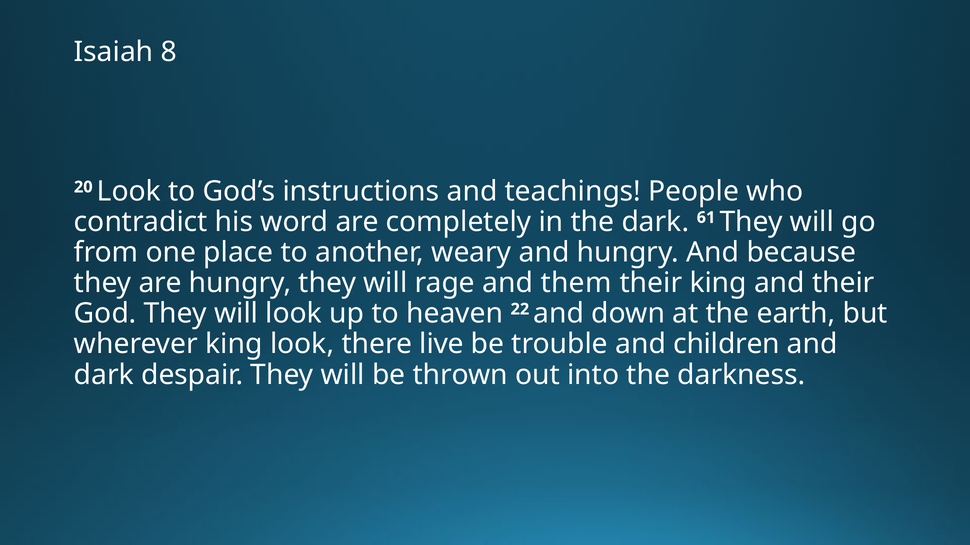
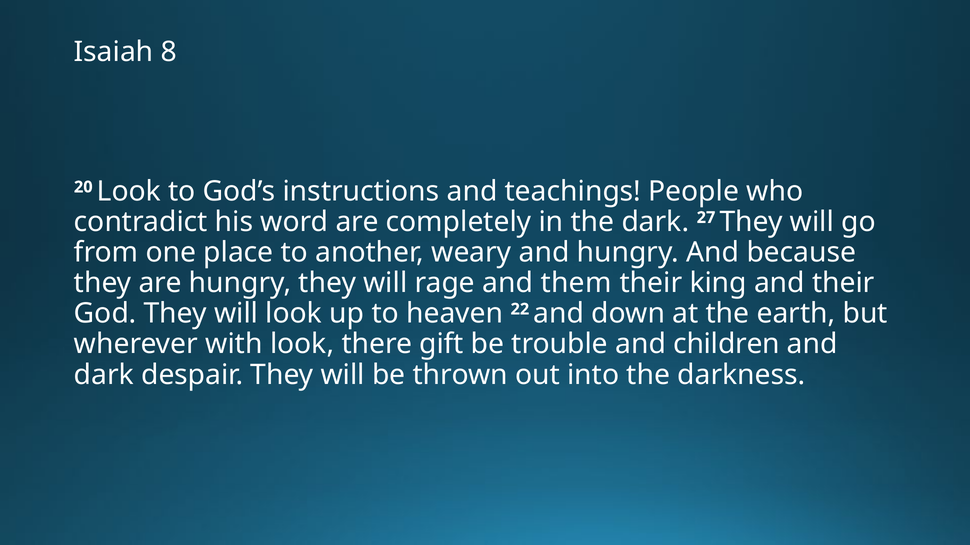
61: 61 -> 27
wherever king: king -> with
live: live -> gift
